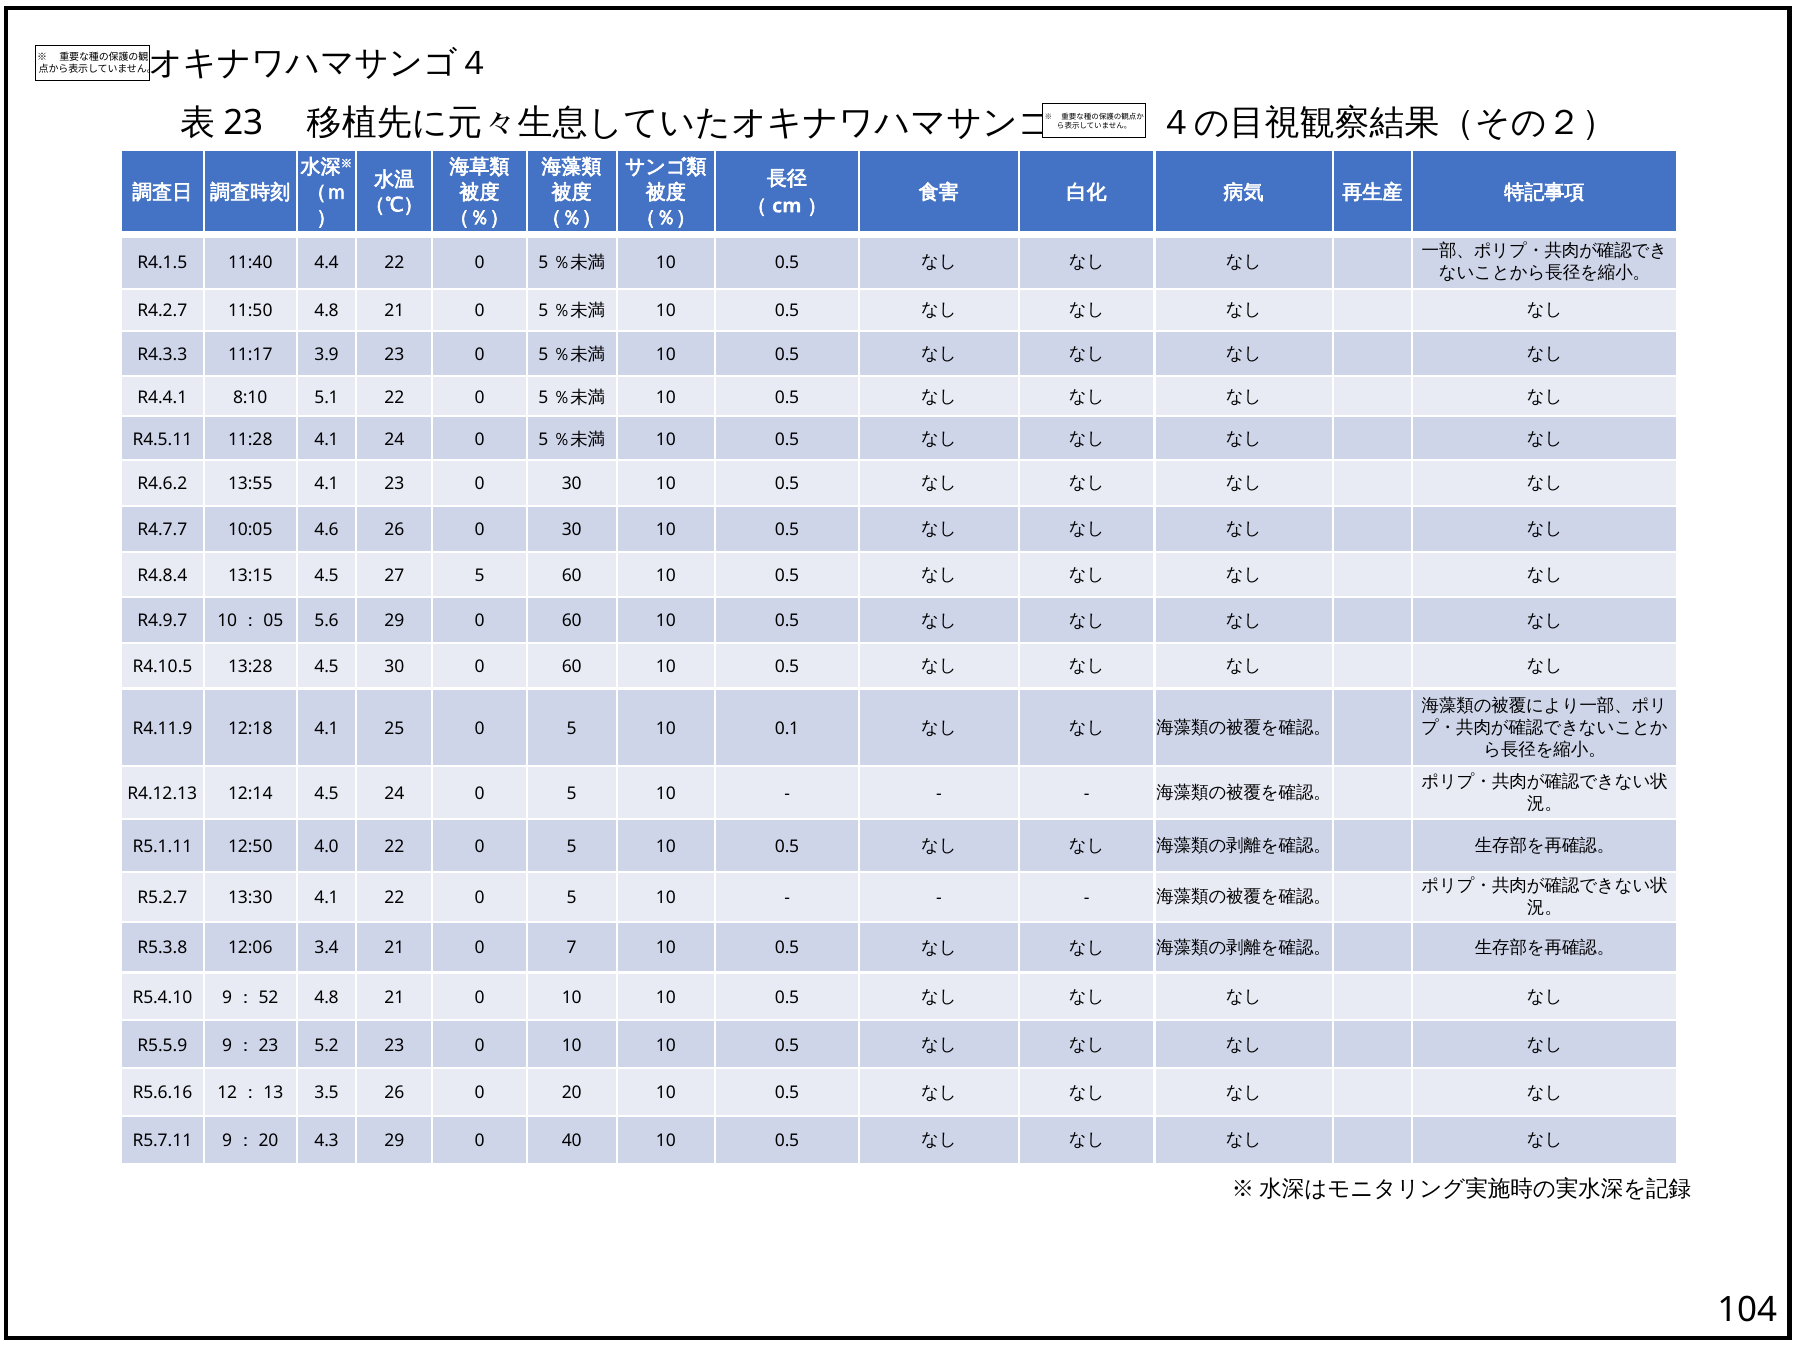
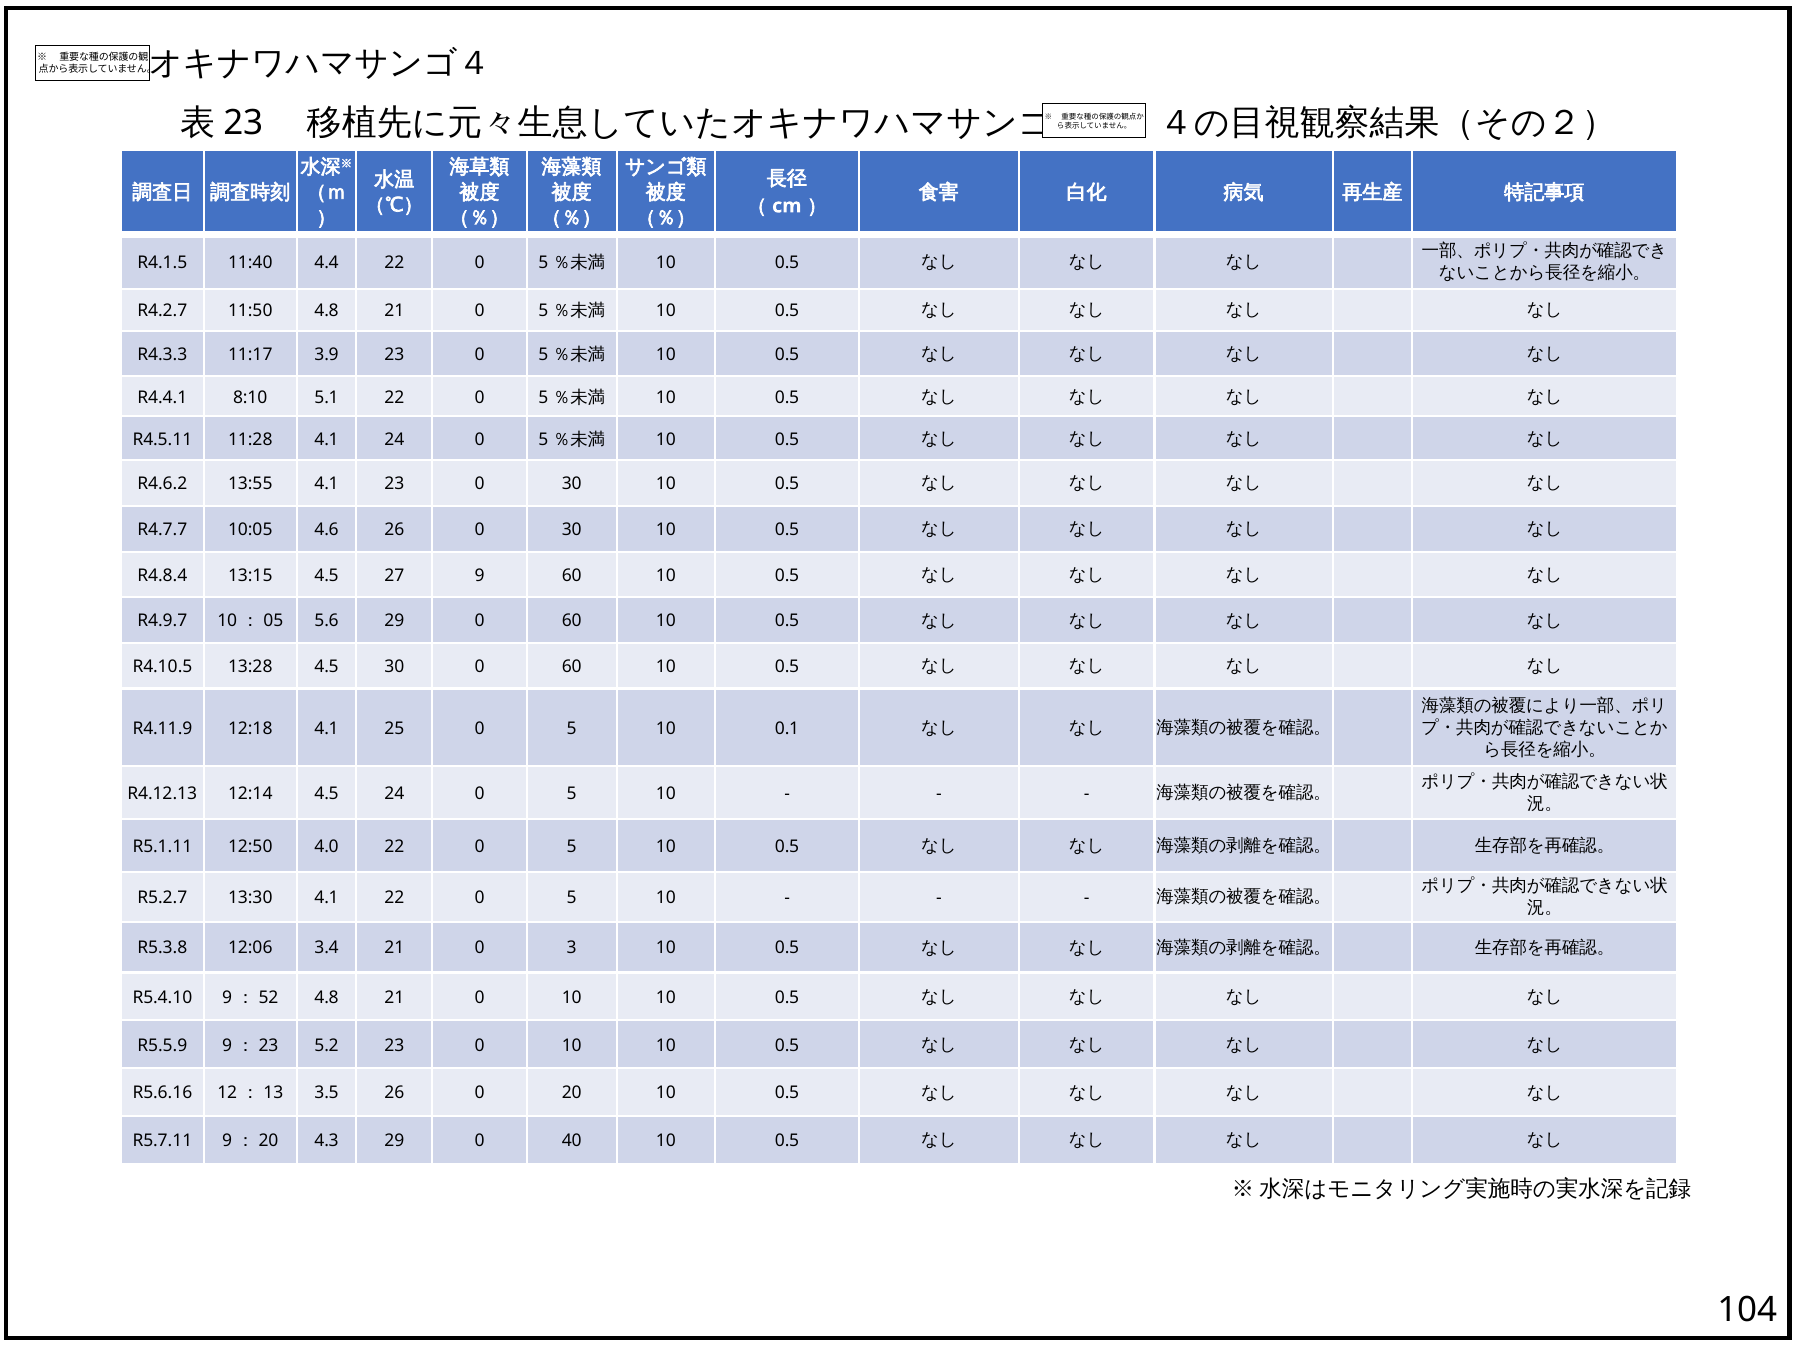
27 5: 5 -> 9
7: 7 -> 3
